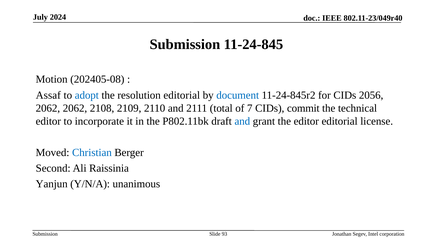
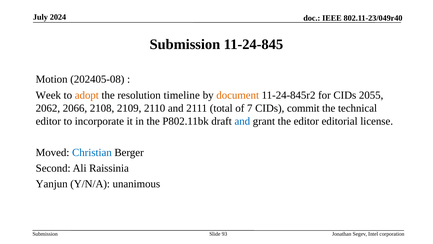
Assaf: Assaf -> Week
adopt colour: blue -> orange
resolution editorial: editorial -> timeline
document colour: blue -> orange
2056: 2056 -> 2055
2062 2062: 2062 -> 2066
